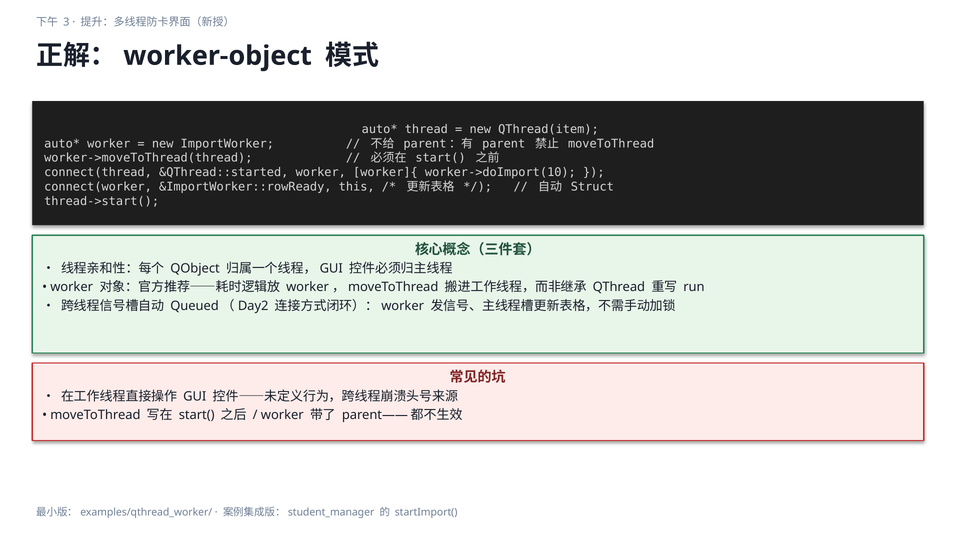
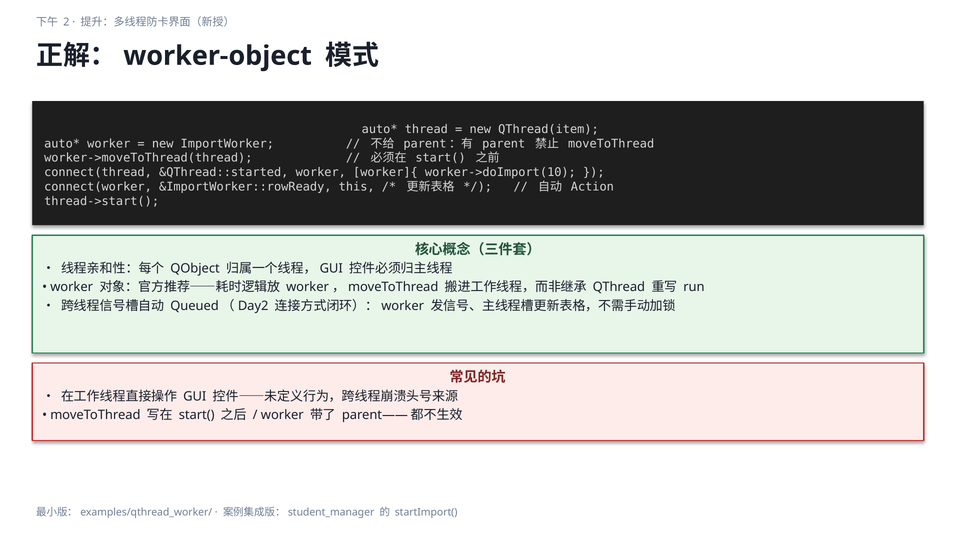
3: 3 -> 2
Struct: Struct -> Action
